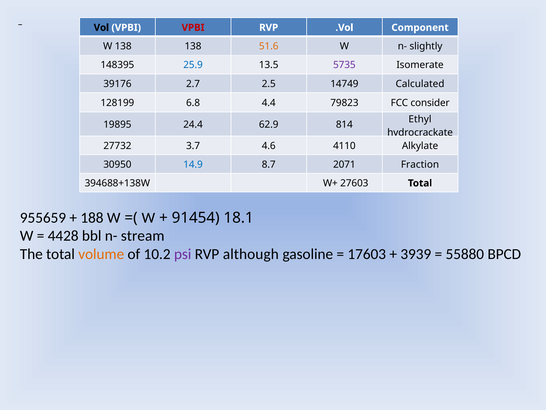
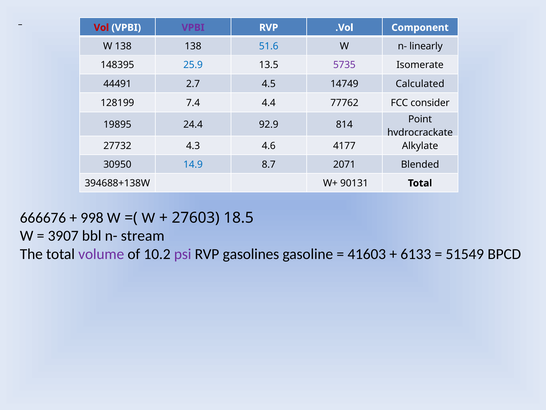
Vol at (101, 28) colour: black -> red
VPBI at (193, 28) colour: red -> purple
51.6 colour: orange -> blue
slightly: slightly -> linearly
39176: 39176 -> 44491
2.5: 2.5 -> 4.5
6.8: 6.8 -> 7.4
79823: 79823 -> 77762
Ethyl: Ethyl -> Point
62.9: 62.9 -> 92.9
3.7: 3.7 -> 4.3
4110: 4110 -> 4177
Fraction: Fraction -> Blended
27603: 27603 -> 90131
955659: 955659 -> 666676
188: 188 -> 998
91454: 91454 -> 27603
18.1: 18.1 -> 18.5
4428: 4428 -> 3907
volume colour: orange -> purple
although: although -> gasolines
17603: 17603 -> 41603
3939: 3939 -> 6133
55880: 55880 -> 51549
